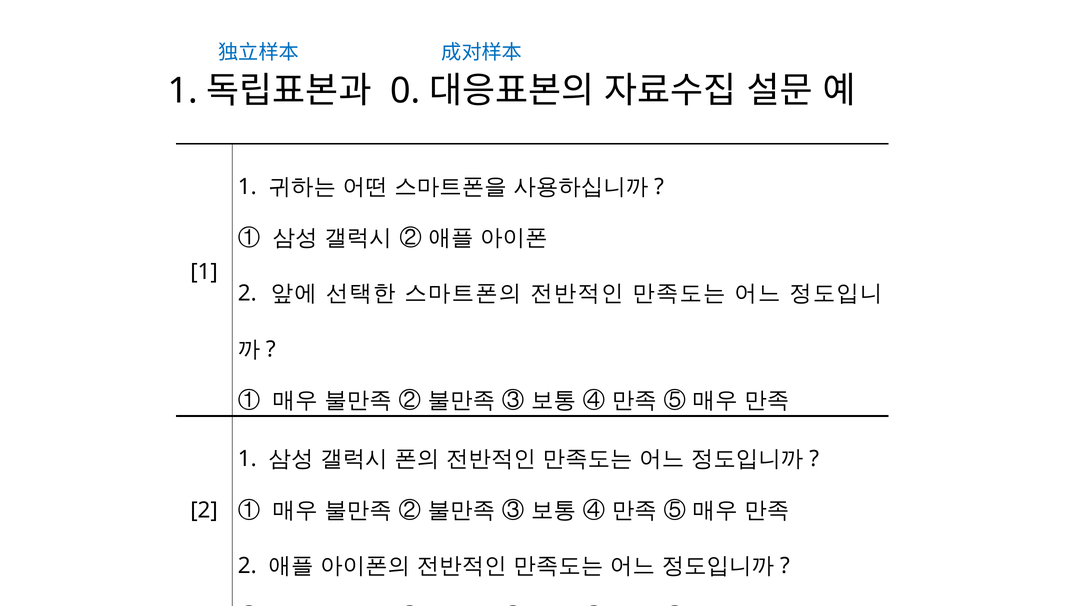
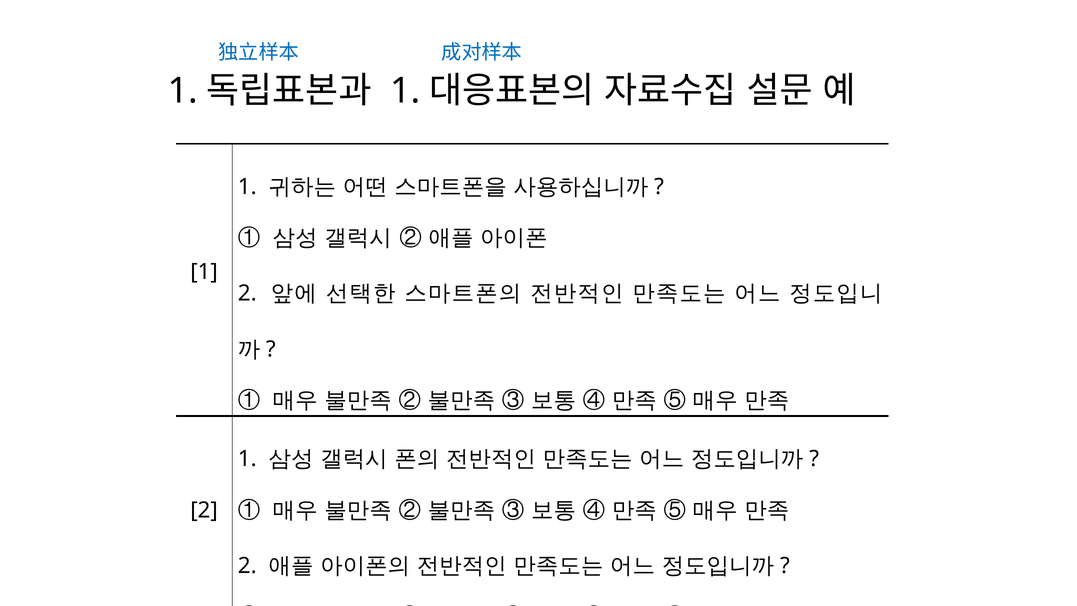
0 at (405, 91): 0 -> 1
